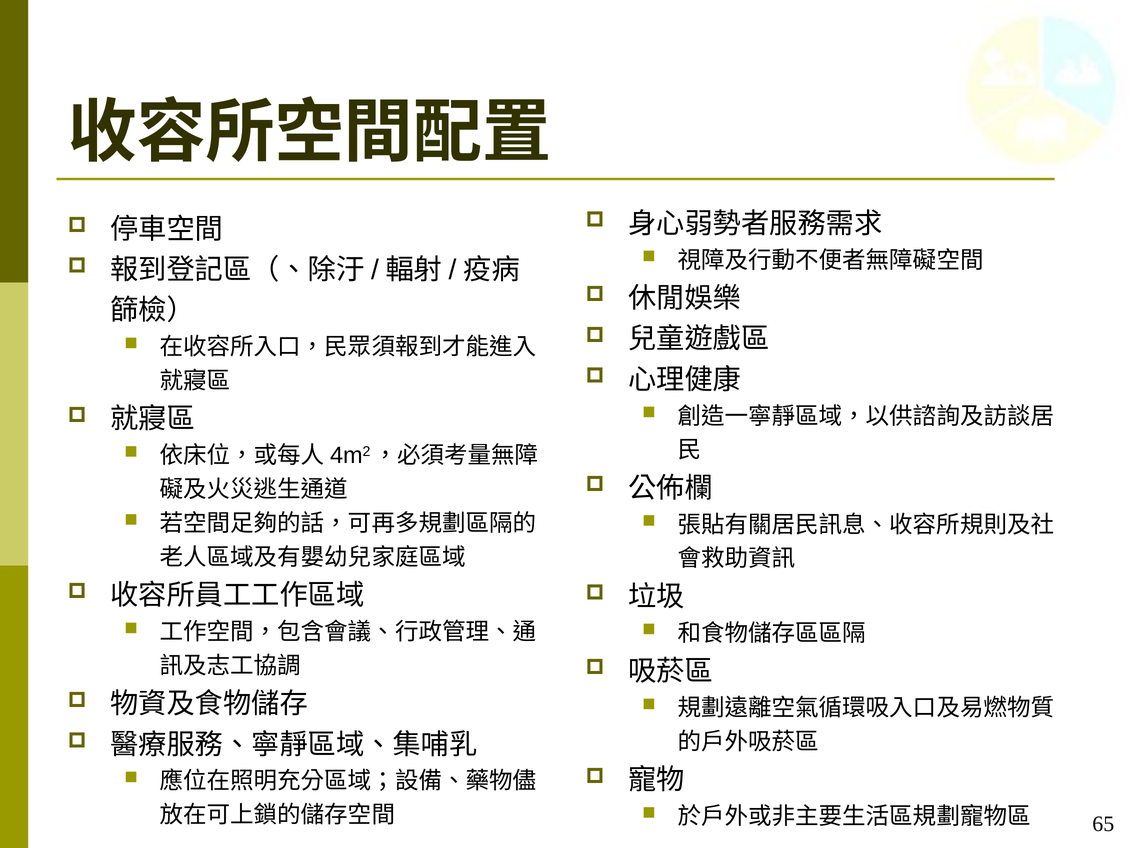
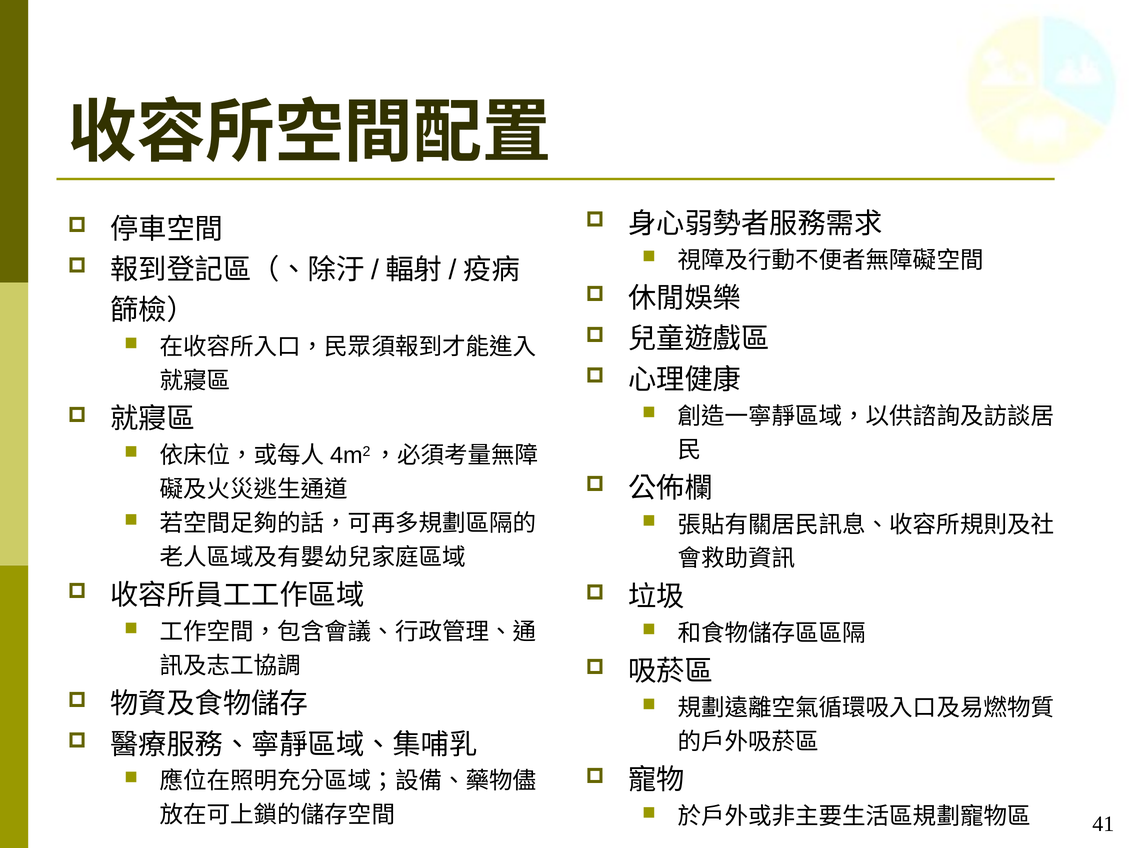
65: 65 -> 41
